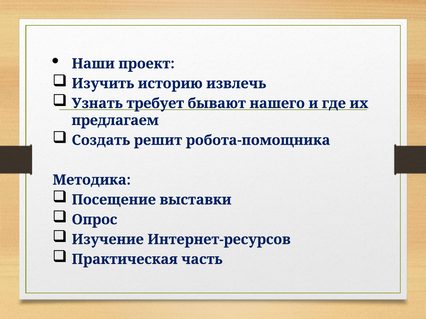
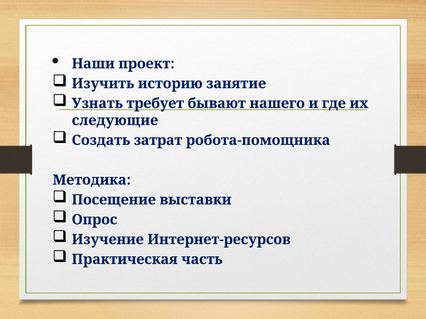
извлечь: извлечь -> занятие
предлагаем: предлагаем -> следующие
решит: решит -> затрат
